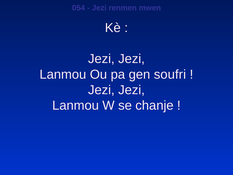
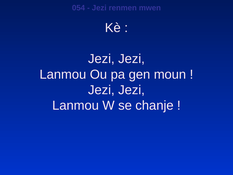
soufri: soufri -> moun
